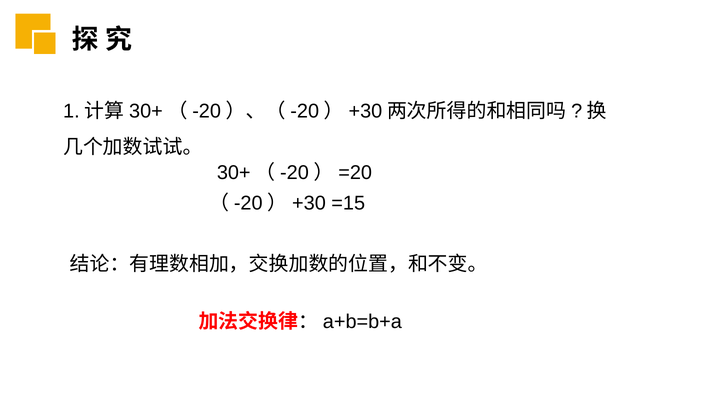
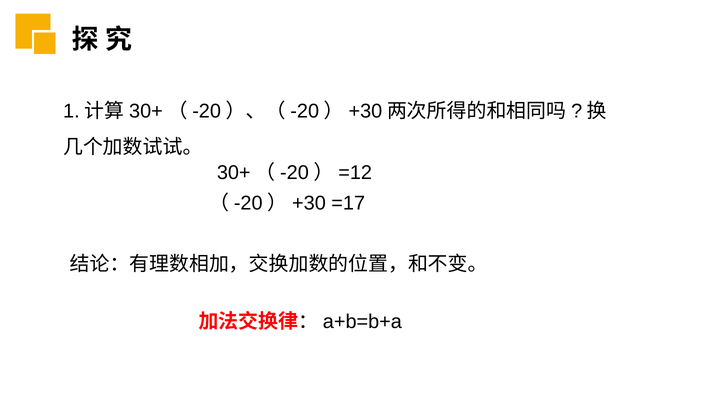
=20: =20 -> =12
=15: =15 -> =17
